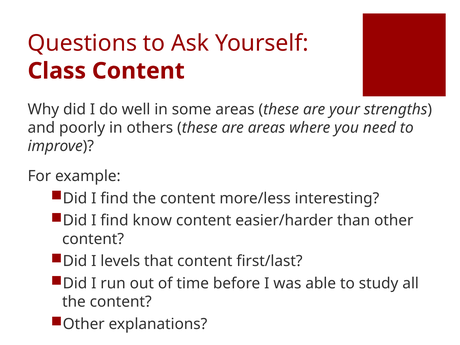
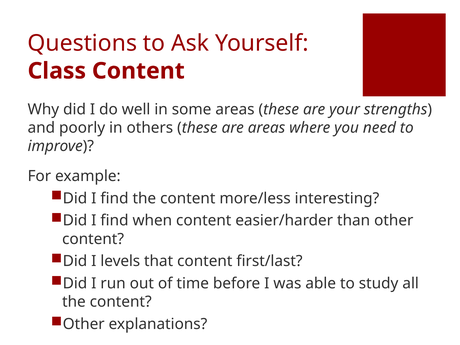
know: know -> when
